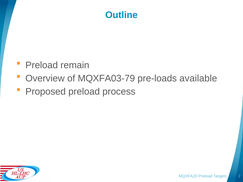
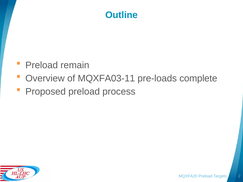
MQXFA03-79: MQXFA03-79 -> MQXFA03-11
available: available -> complete
